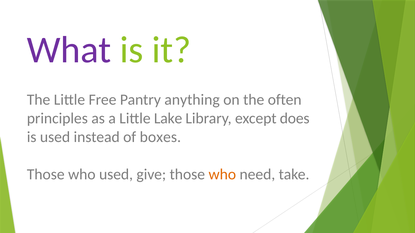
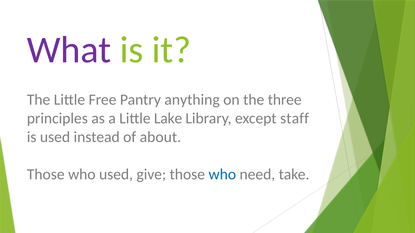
often: often -> three
does: does -> staff
boxes: boxes -> about
who at (222, 175) colour: orange -> blue
